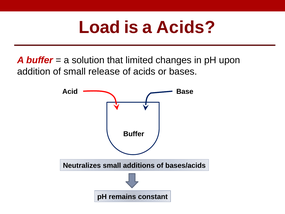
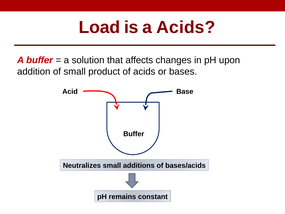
limited: limited -> affects
release: release -> product
